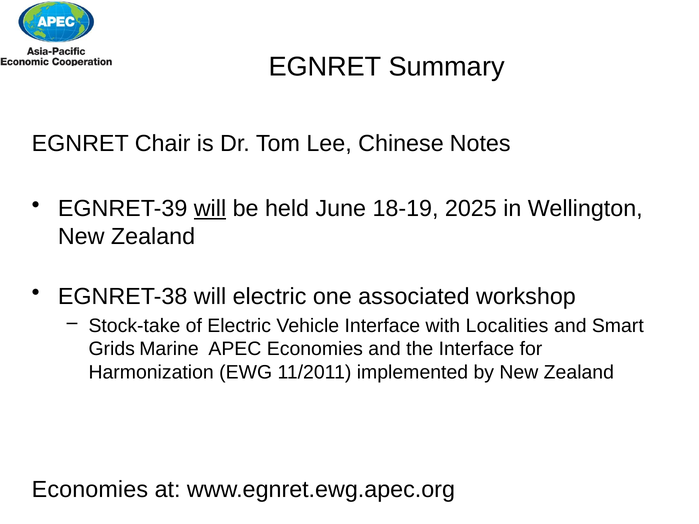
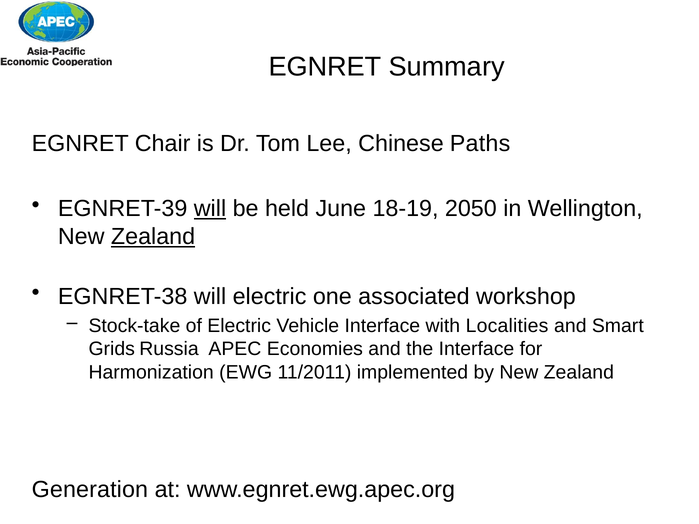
Notes: Notes -> Paths
2025: 2025 -> 2050
Zealand at (153, 237) underline: none -> present
Marine: Marine -> Russia
Economies at (90, 490): Economies -> Generation
